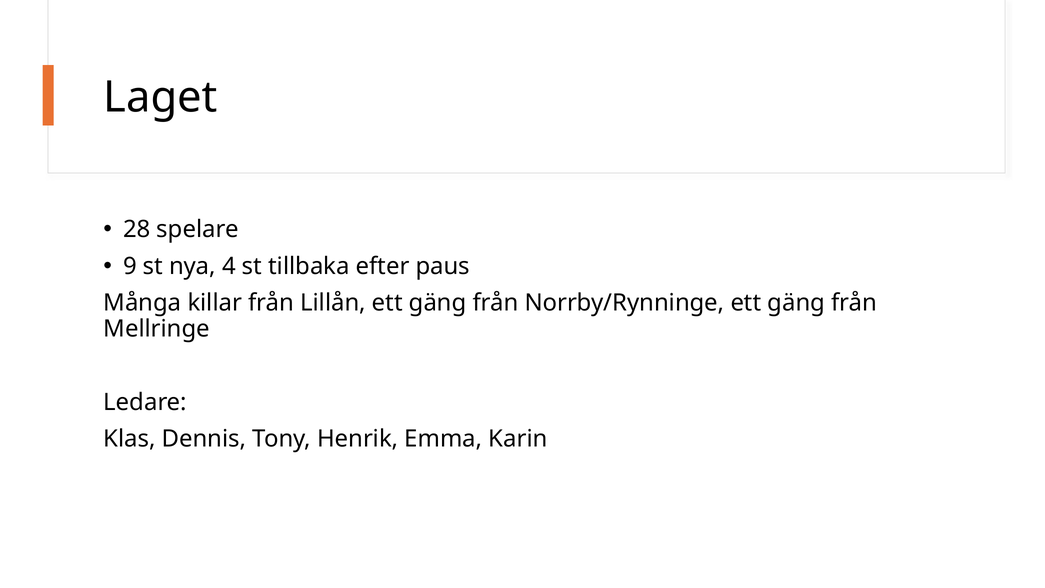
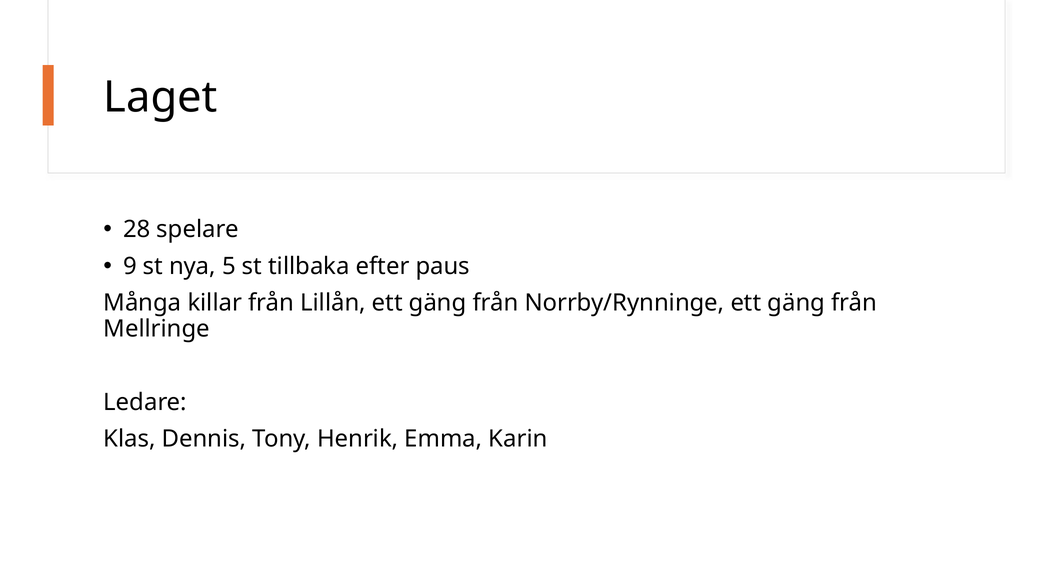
4: 4 -> 5
